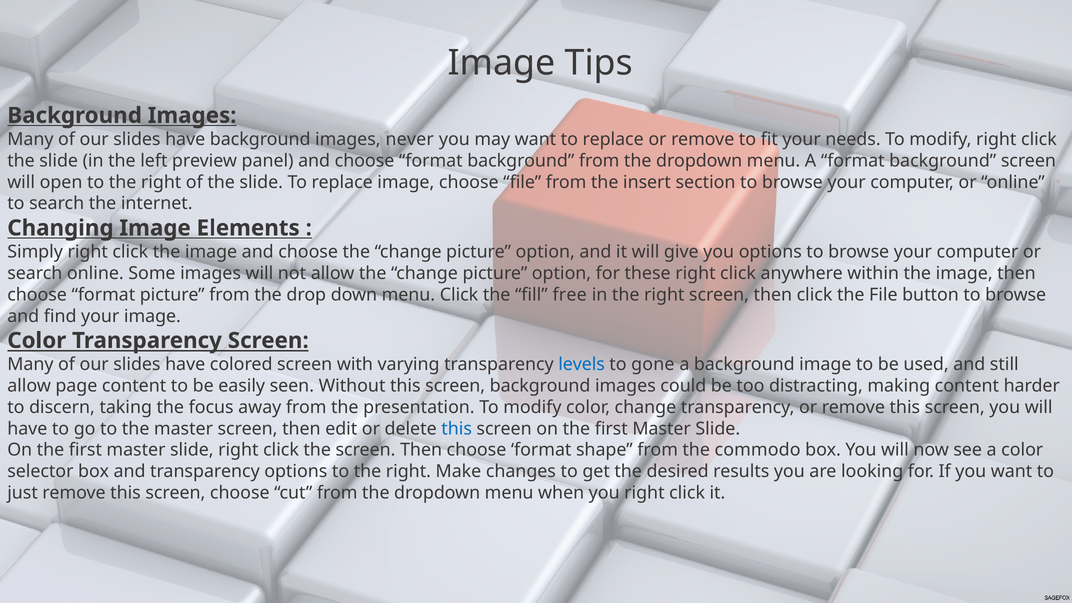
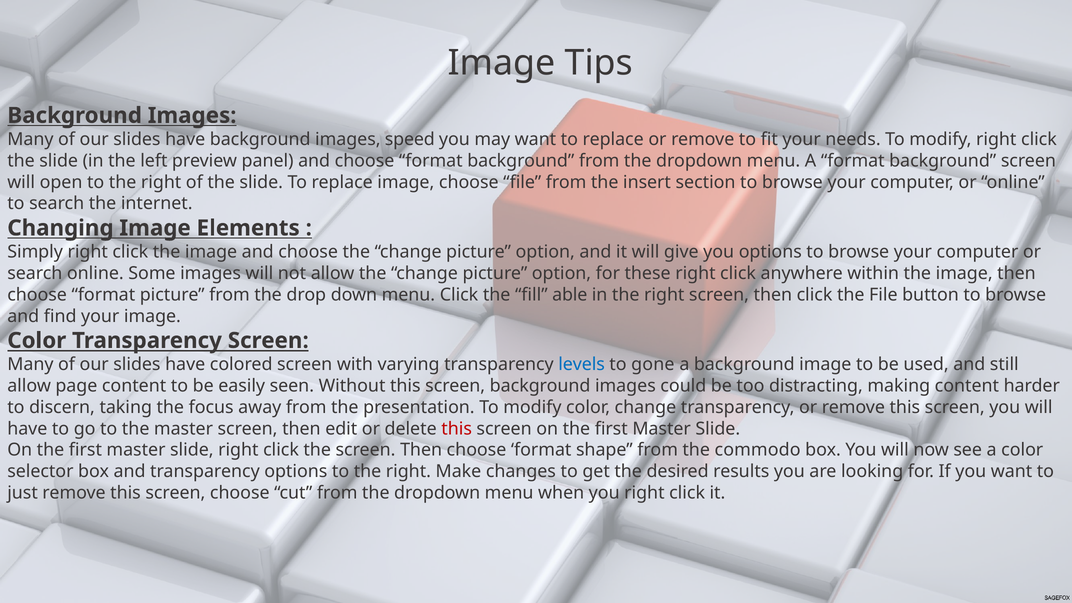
never: never -> speed
free: free -> able
this at (457, 429) colour: blue -> red
